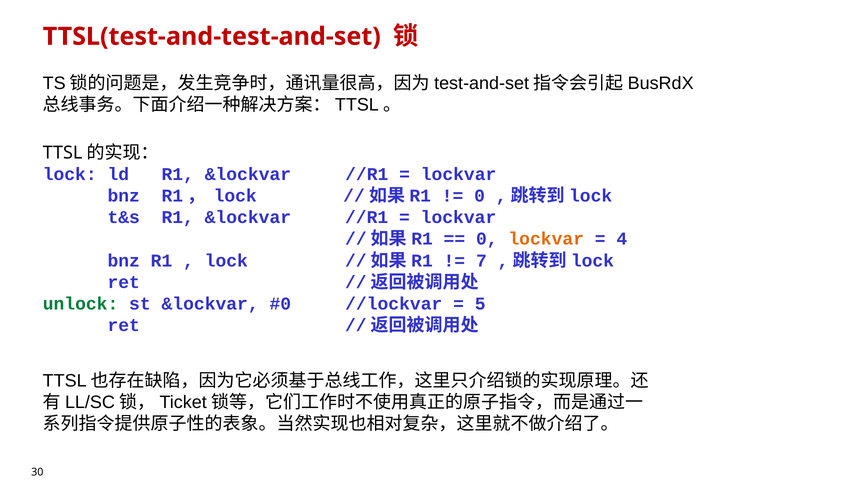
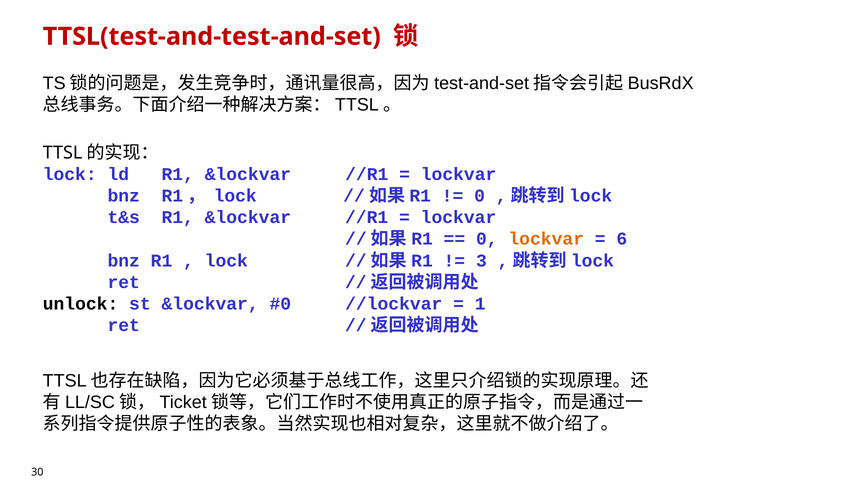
4: 4 -> 6
7: 7 -> 3
unlock colour: green -> black
5: 5 -> 1
